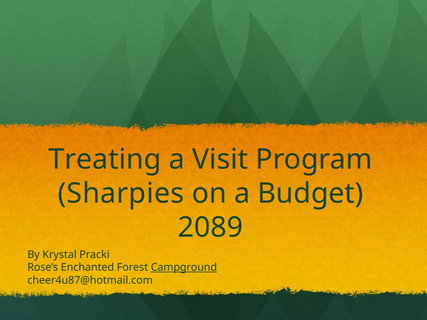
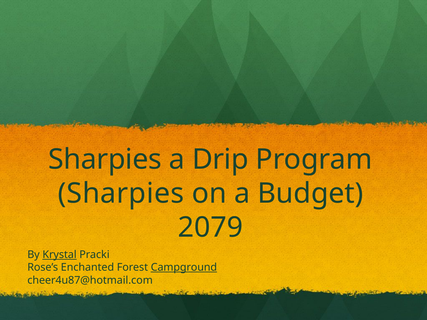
Treating at (105, 159): Treating -> Sharpies
Visit: Visit -> Drip
2089: 2089 -> 2079
Krystal underline: none -> present
